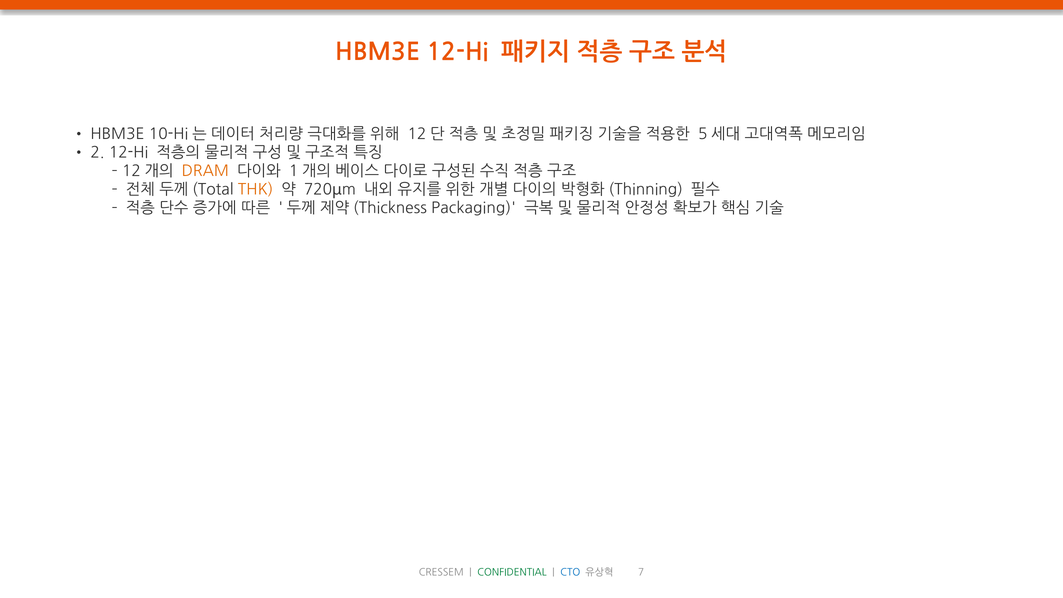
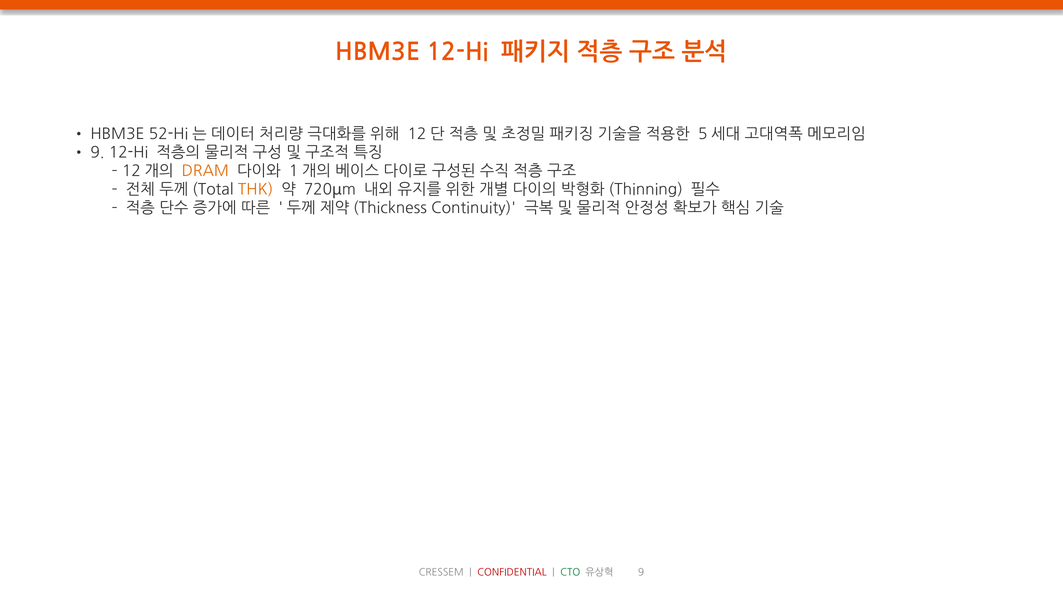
10-Hi: 10-Hi -> 52-Hi
2 at (97, 153): 2 -> 9
Packaging: Packaging -> Continuity
CONFIDENTIAL colour: green -> red
CTO colour: blue -> green
7 at (641, 573): 7 -> 9
